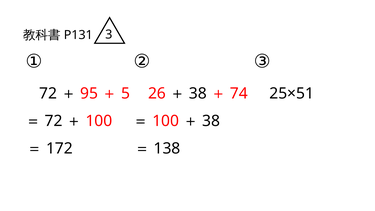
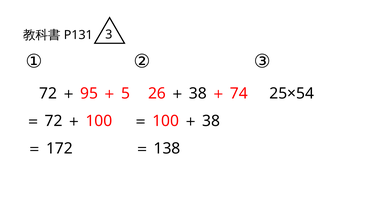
25×51: 25×51 -> 25×54
